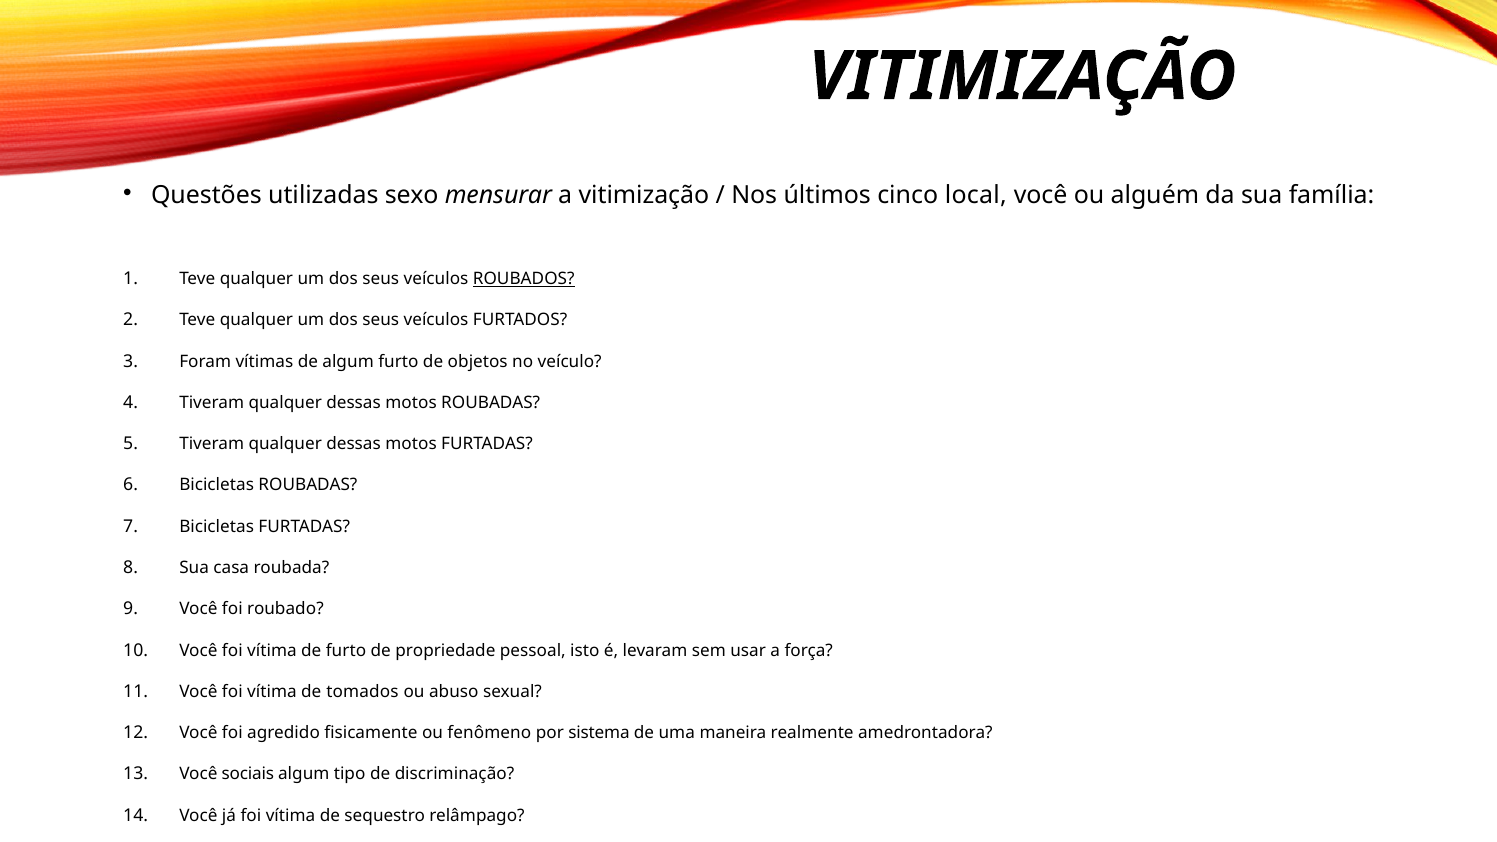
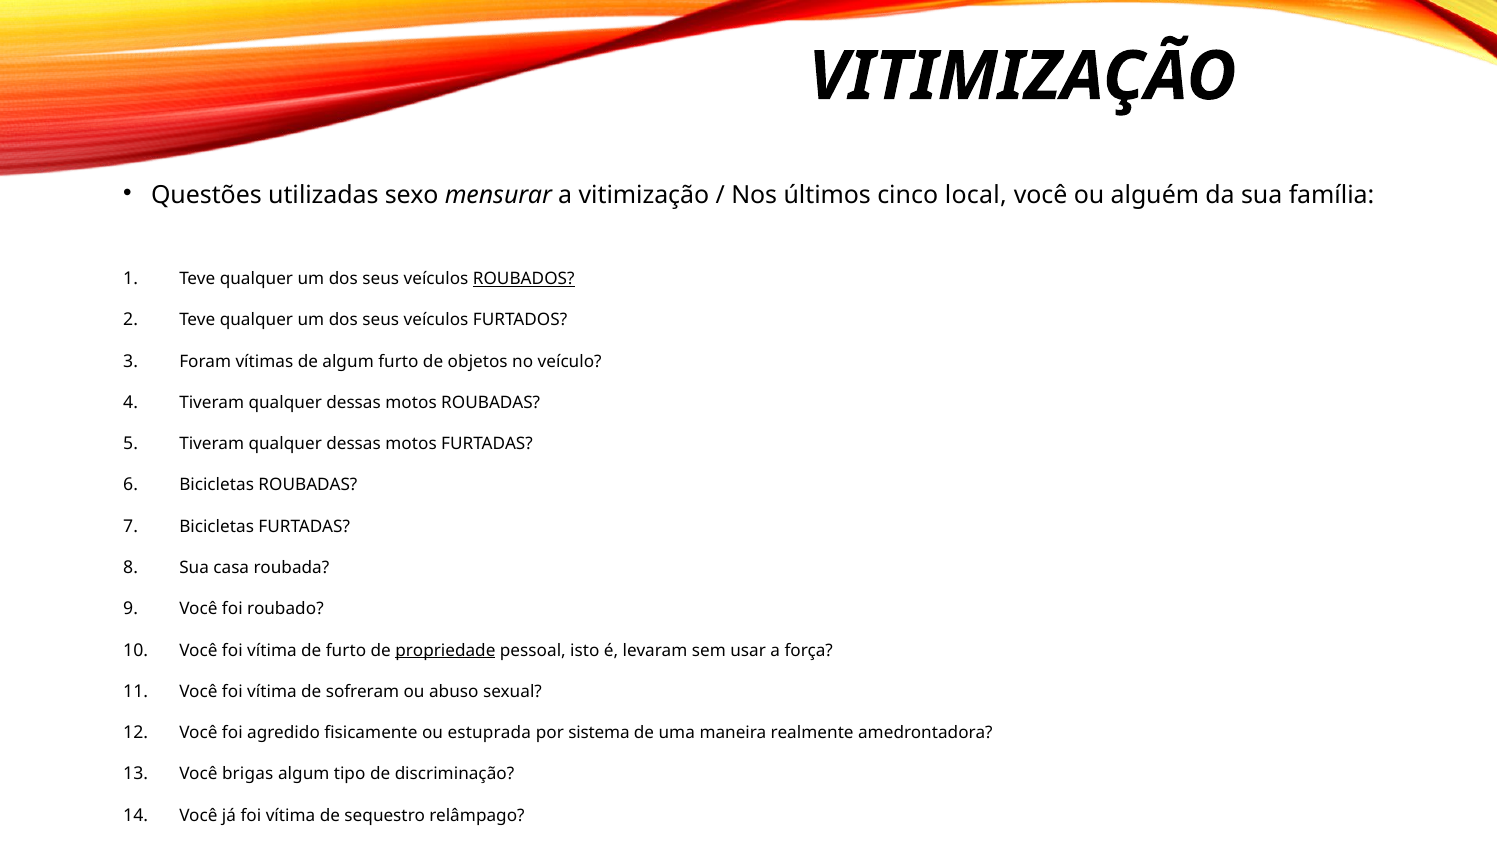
propriedade underline: none -> present
tomados: tomados -> sofreram
fenômeno: fenômeno -> estuprada
sociais: sociais -> brigas
